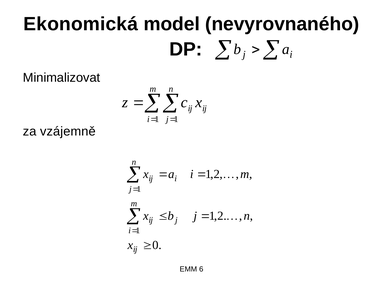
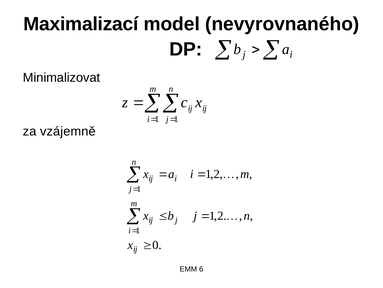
Ekonomická: Ekonomická -> Maximalizací
